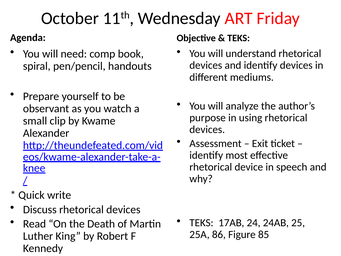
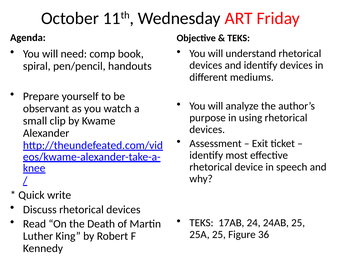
25A 86: 86 -> 25
85: 85 -> 36
